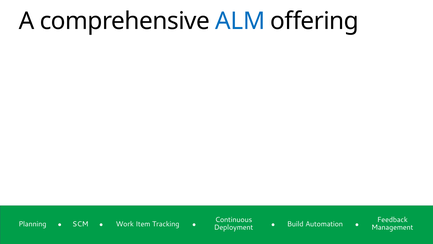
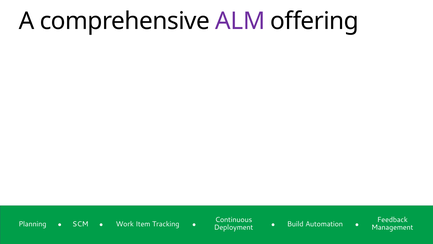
ALM colour: blue -> purple
